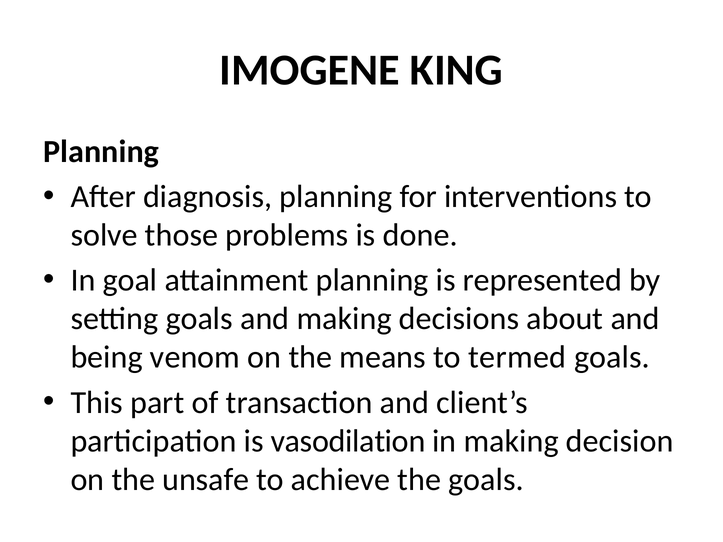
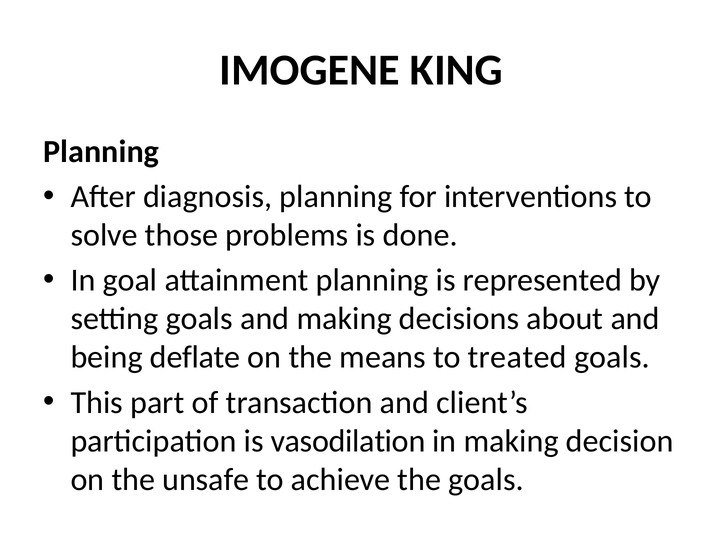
venom: venom -> deflate
termed: termed -> treated
